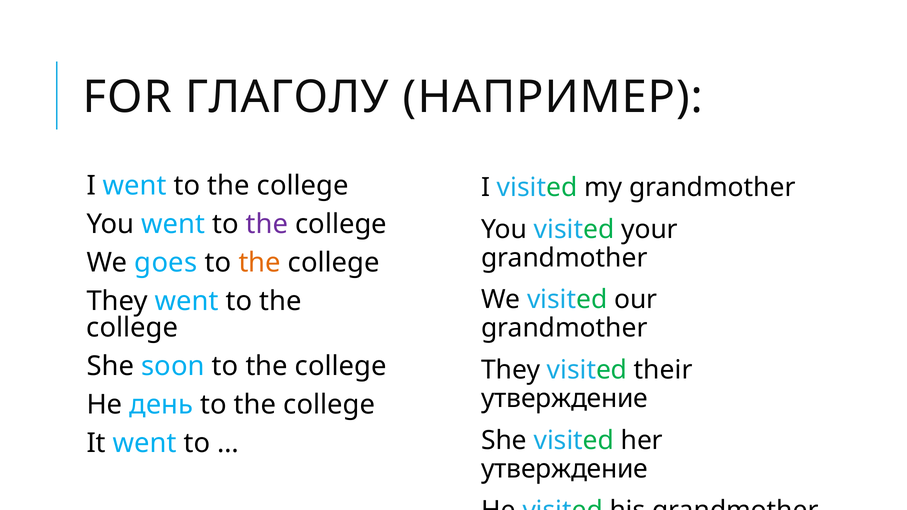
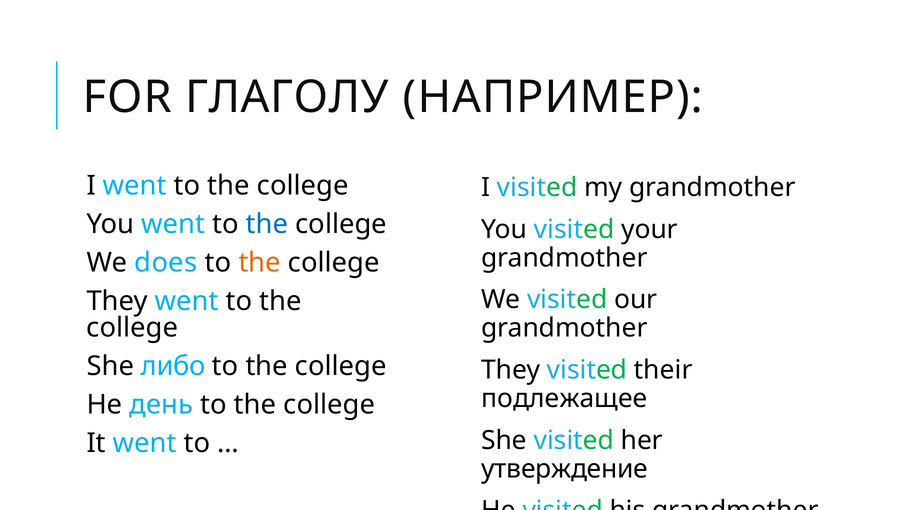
the at (267, 224) colour: purple -> blue
goes: goes -> does
soon: soon -> либо
утверждение at (565, 399): утверждение -> подлежащее
